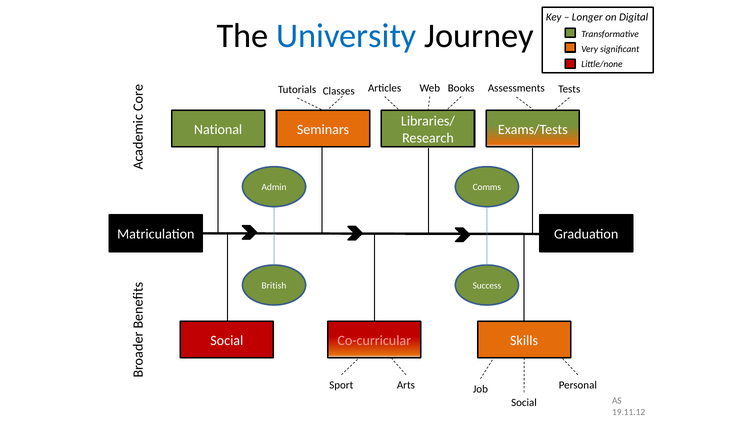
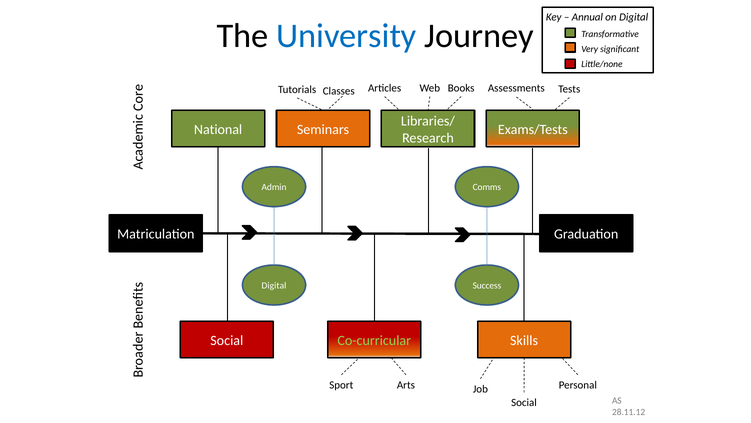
Longer: Longer -> Annual
British at (274, 285): British -> Digital
Co-curricular colour: pink -> light green
19.11.12: 19.11.12 -> 28.11.12
